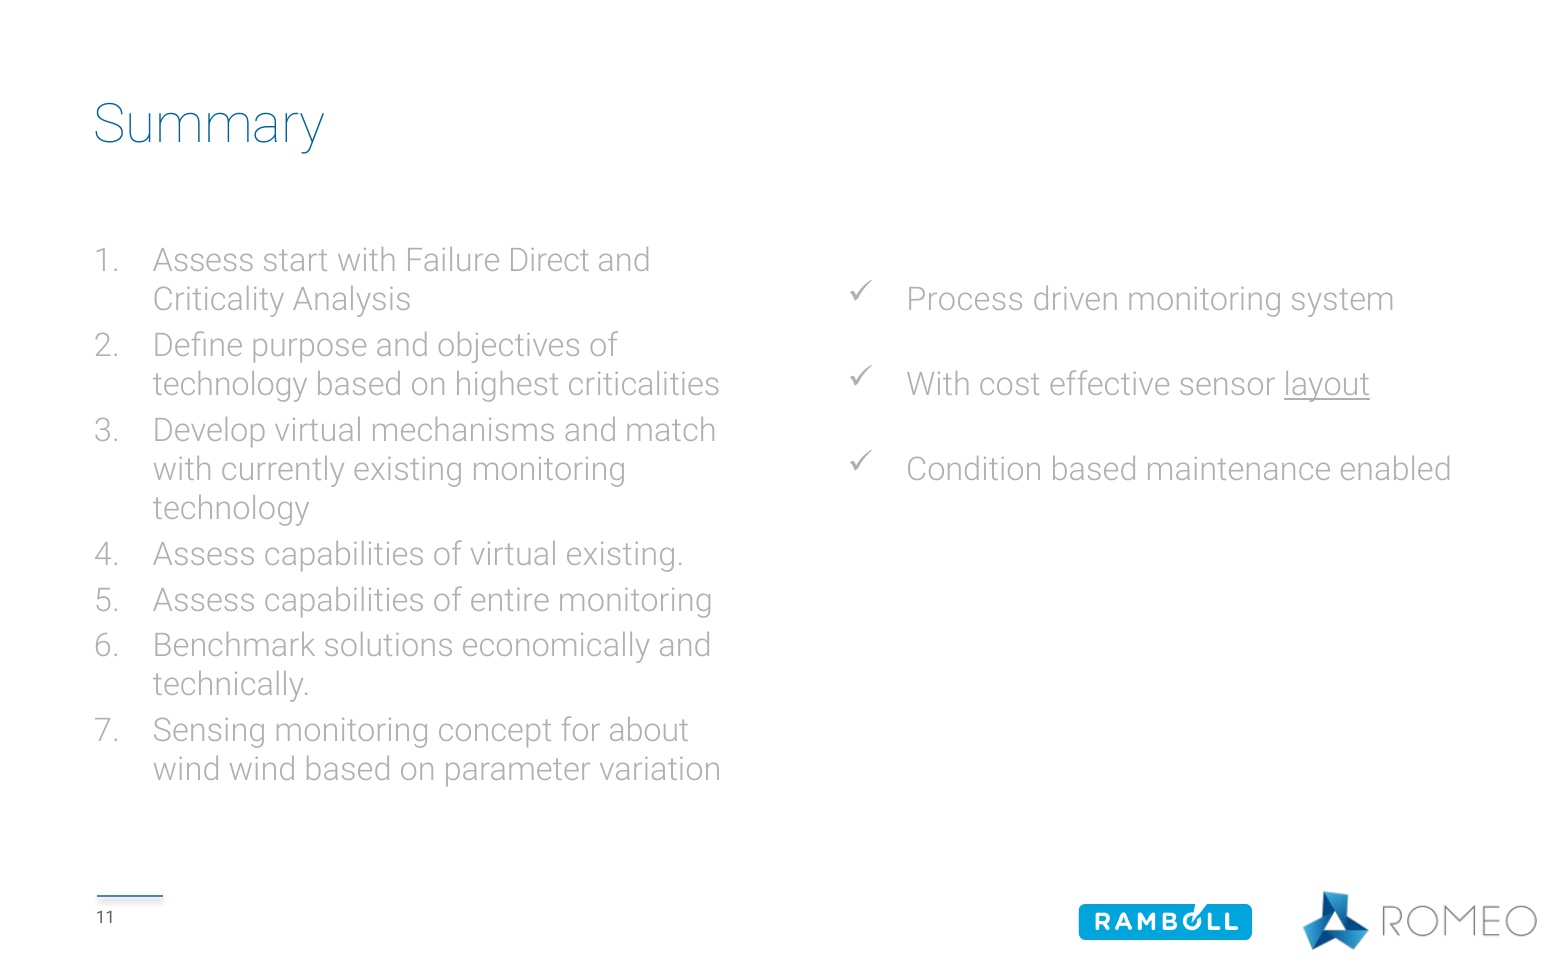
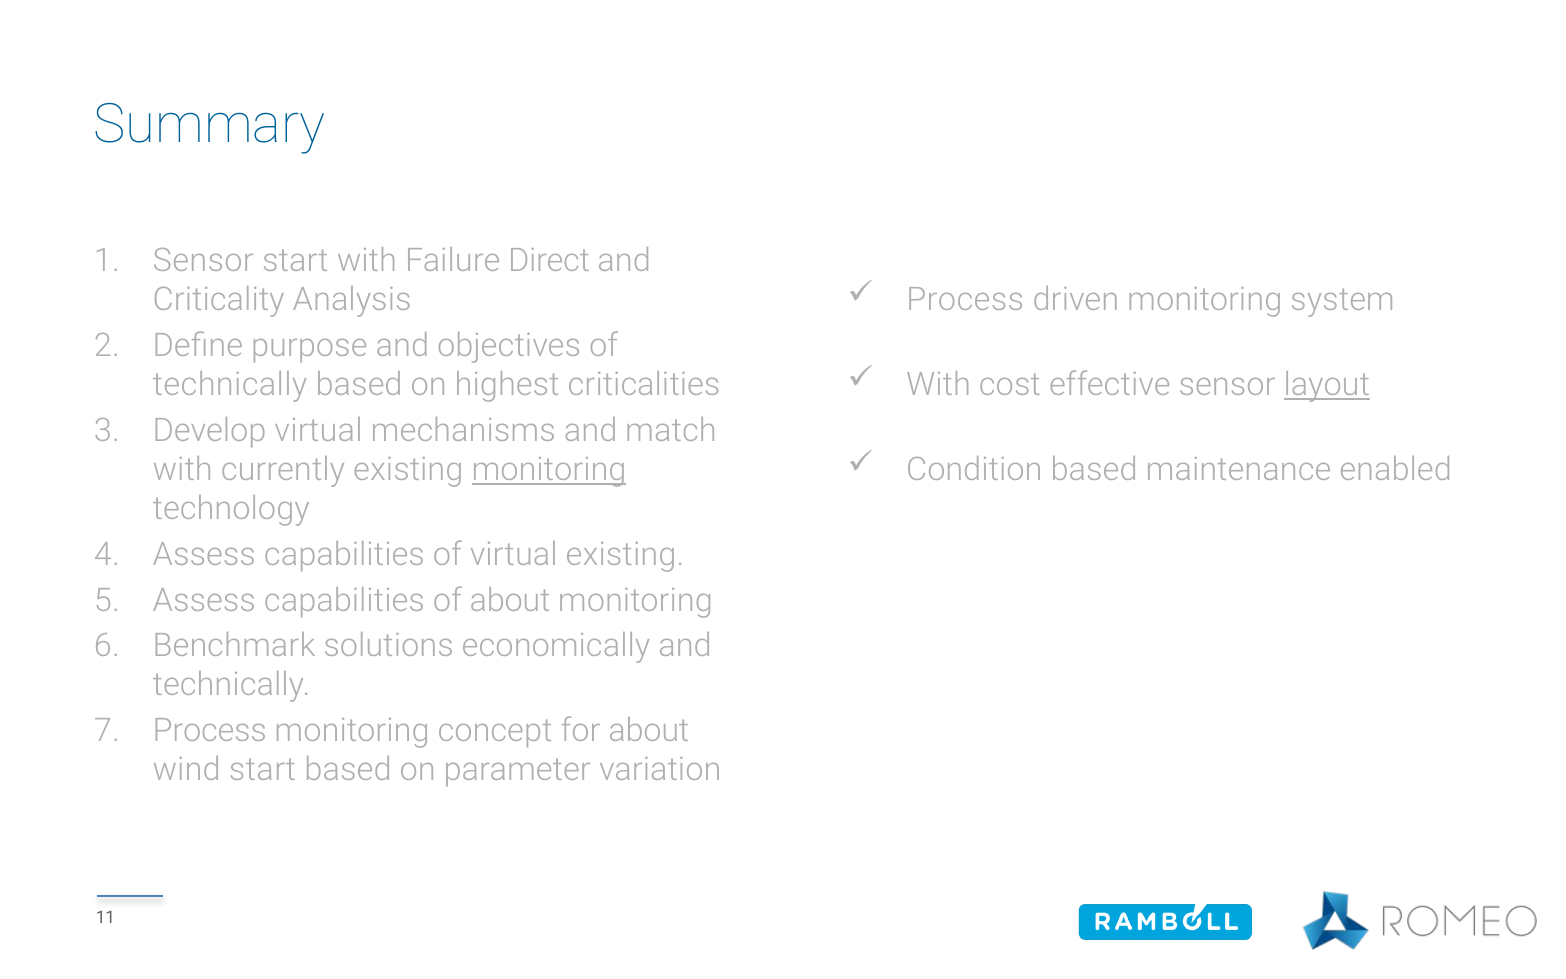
Assess at (204, 261): Assess -> Sensor
technology at (230, 385): technology -> technically
monitoring at (549, 470) underline: none -> present
of entire: entire -> about
Sensing at (210, 731): Sensing -> Process
wind wind: wind -> start
